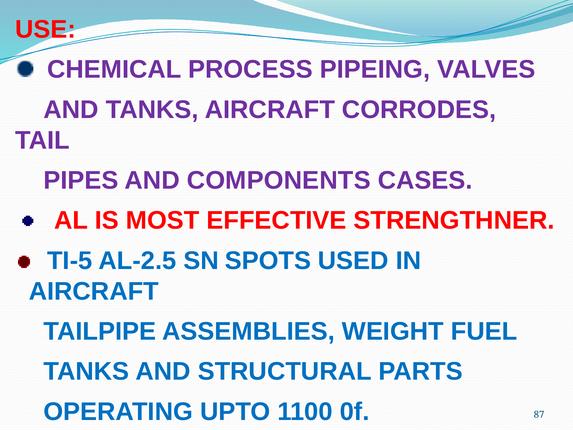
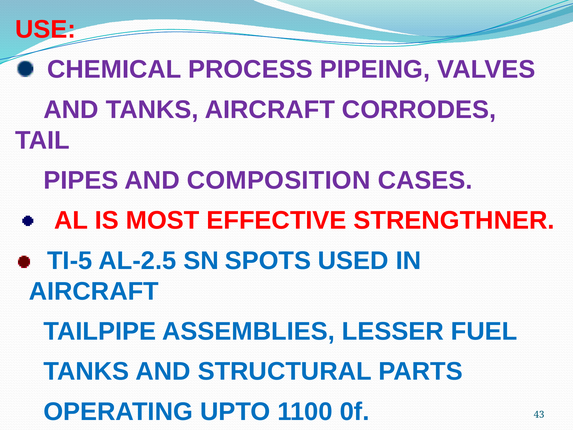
COMPONENTS: COMPONENTS -> COMPOSITION
WEIGHT: WEIGHT -> LESSER
87: 87 -> 43
